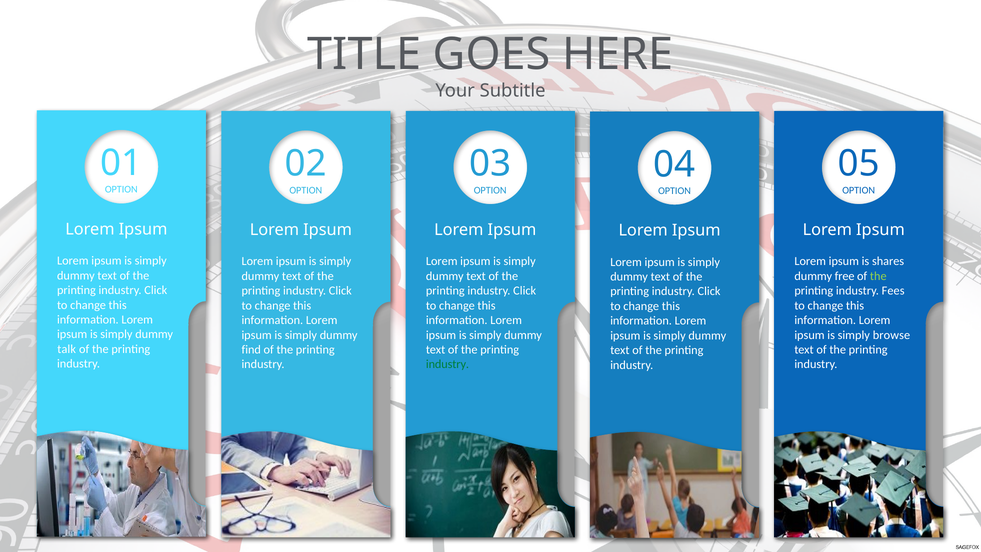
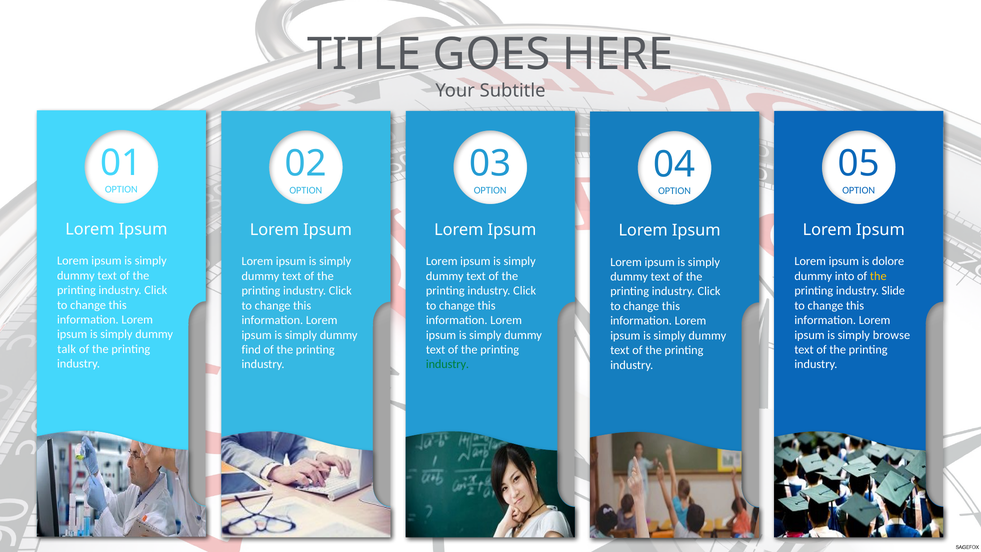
shares: shares -> dolore
free: free -> into
the at (878, 276) colour: light green -> yellow
Fees: Fees -> Slide
